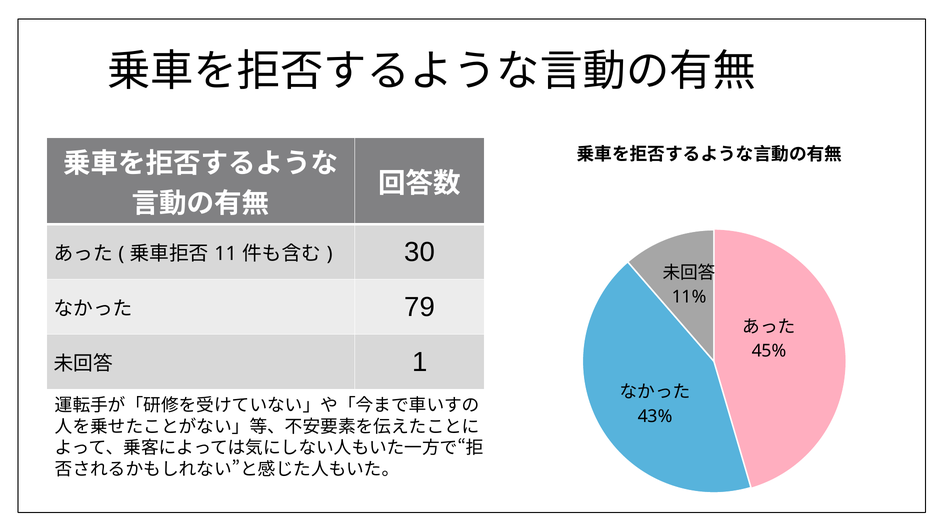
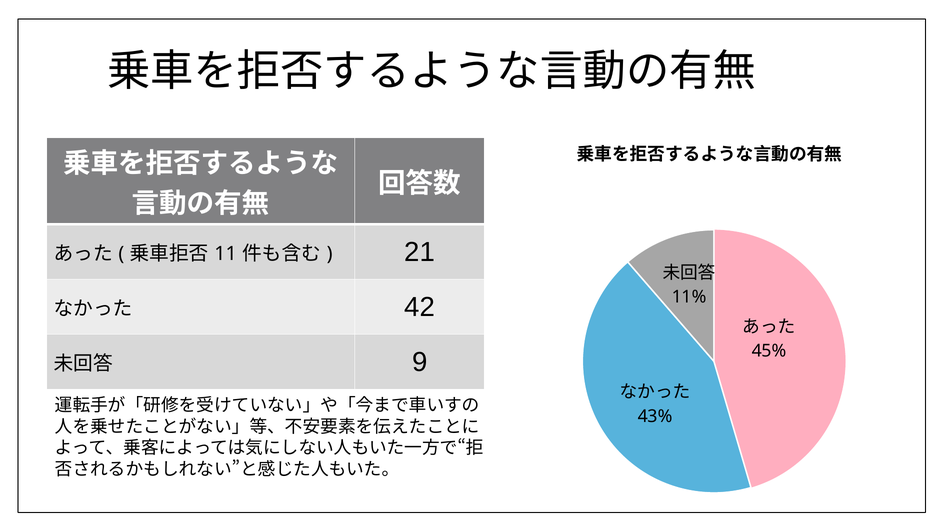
30: 30 -> 21
79: 79 -> 42
1: 1 -> 9
